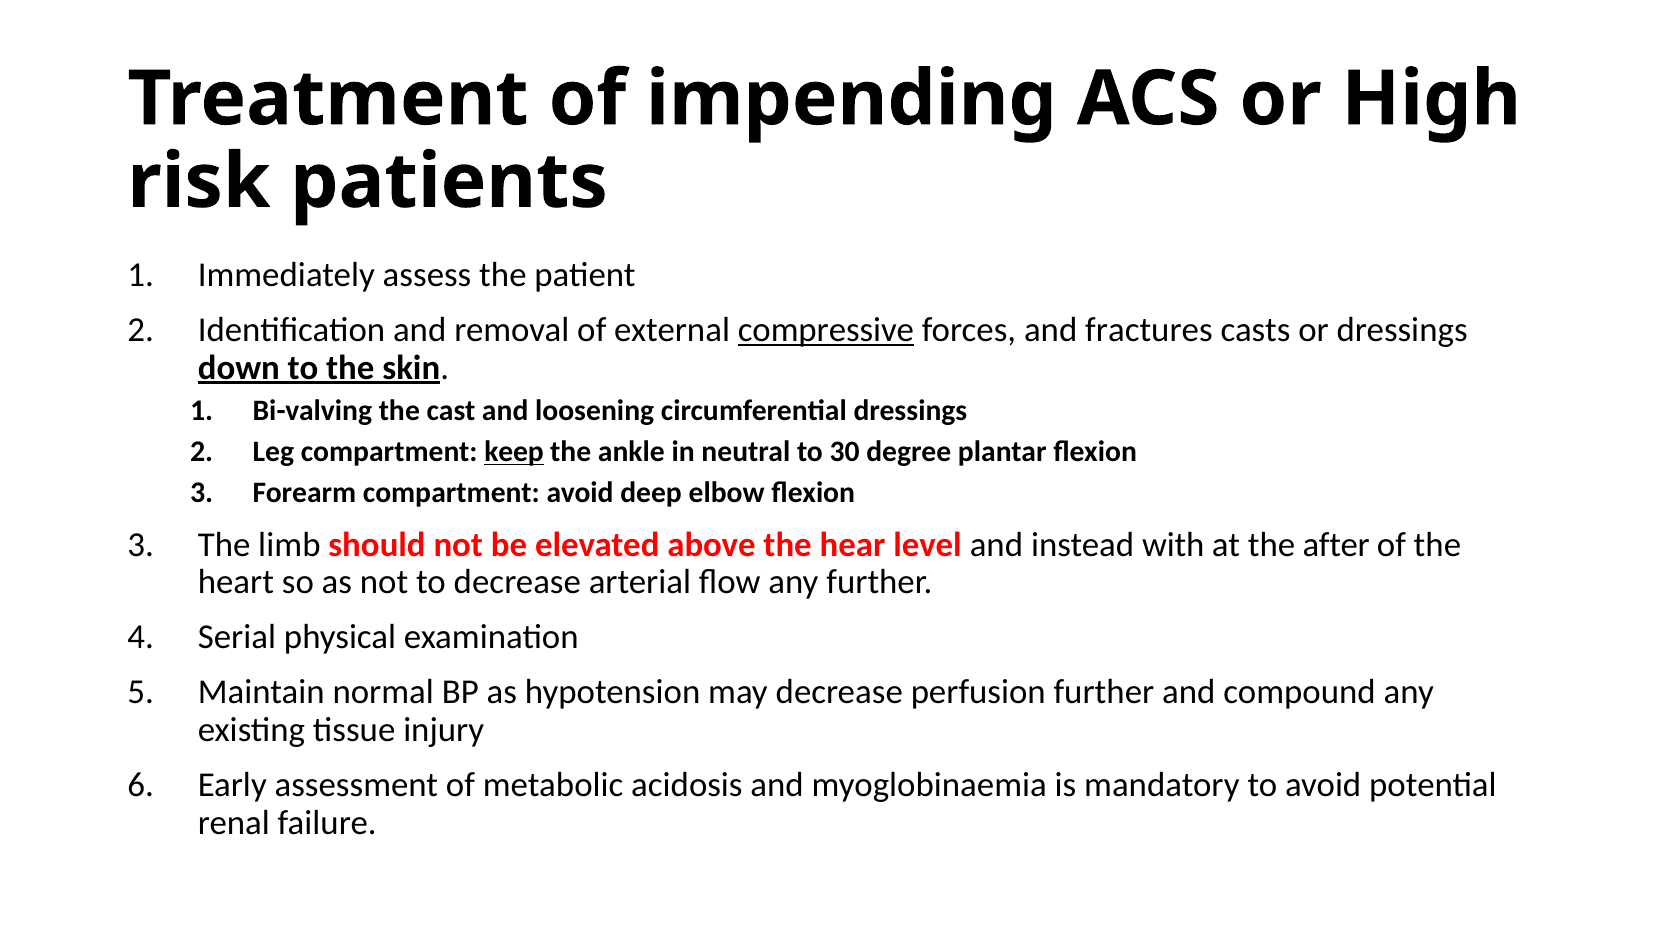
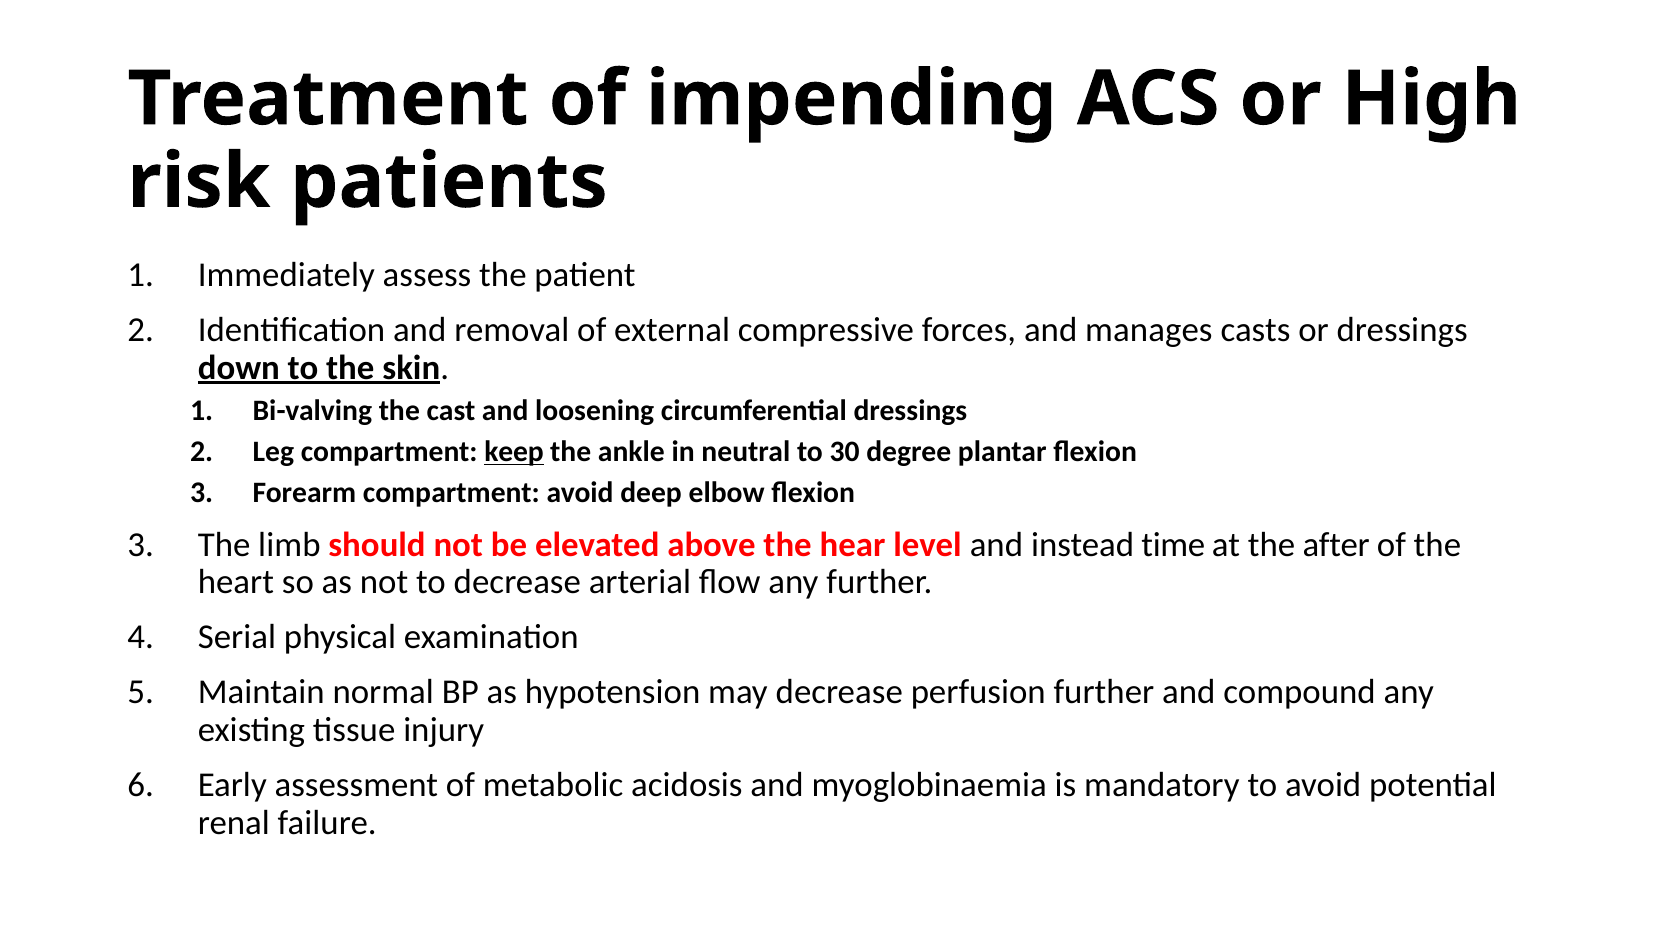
compressive underline: present -> none
fractures: fractures -> manages
with: with -> time
